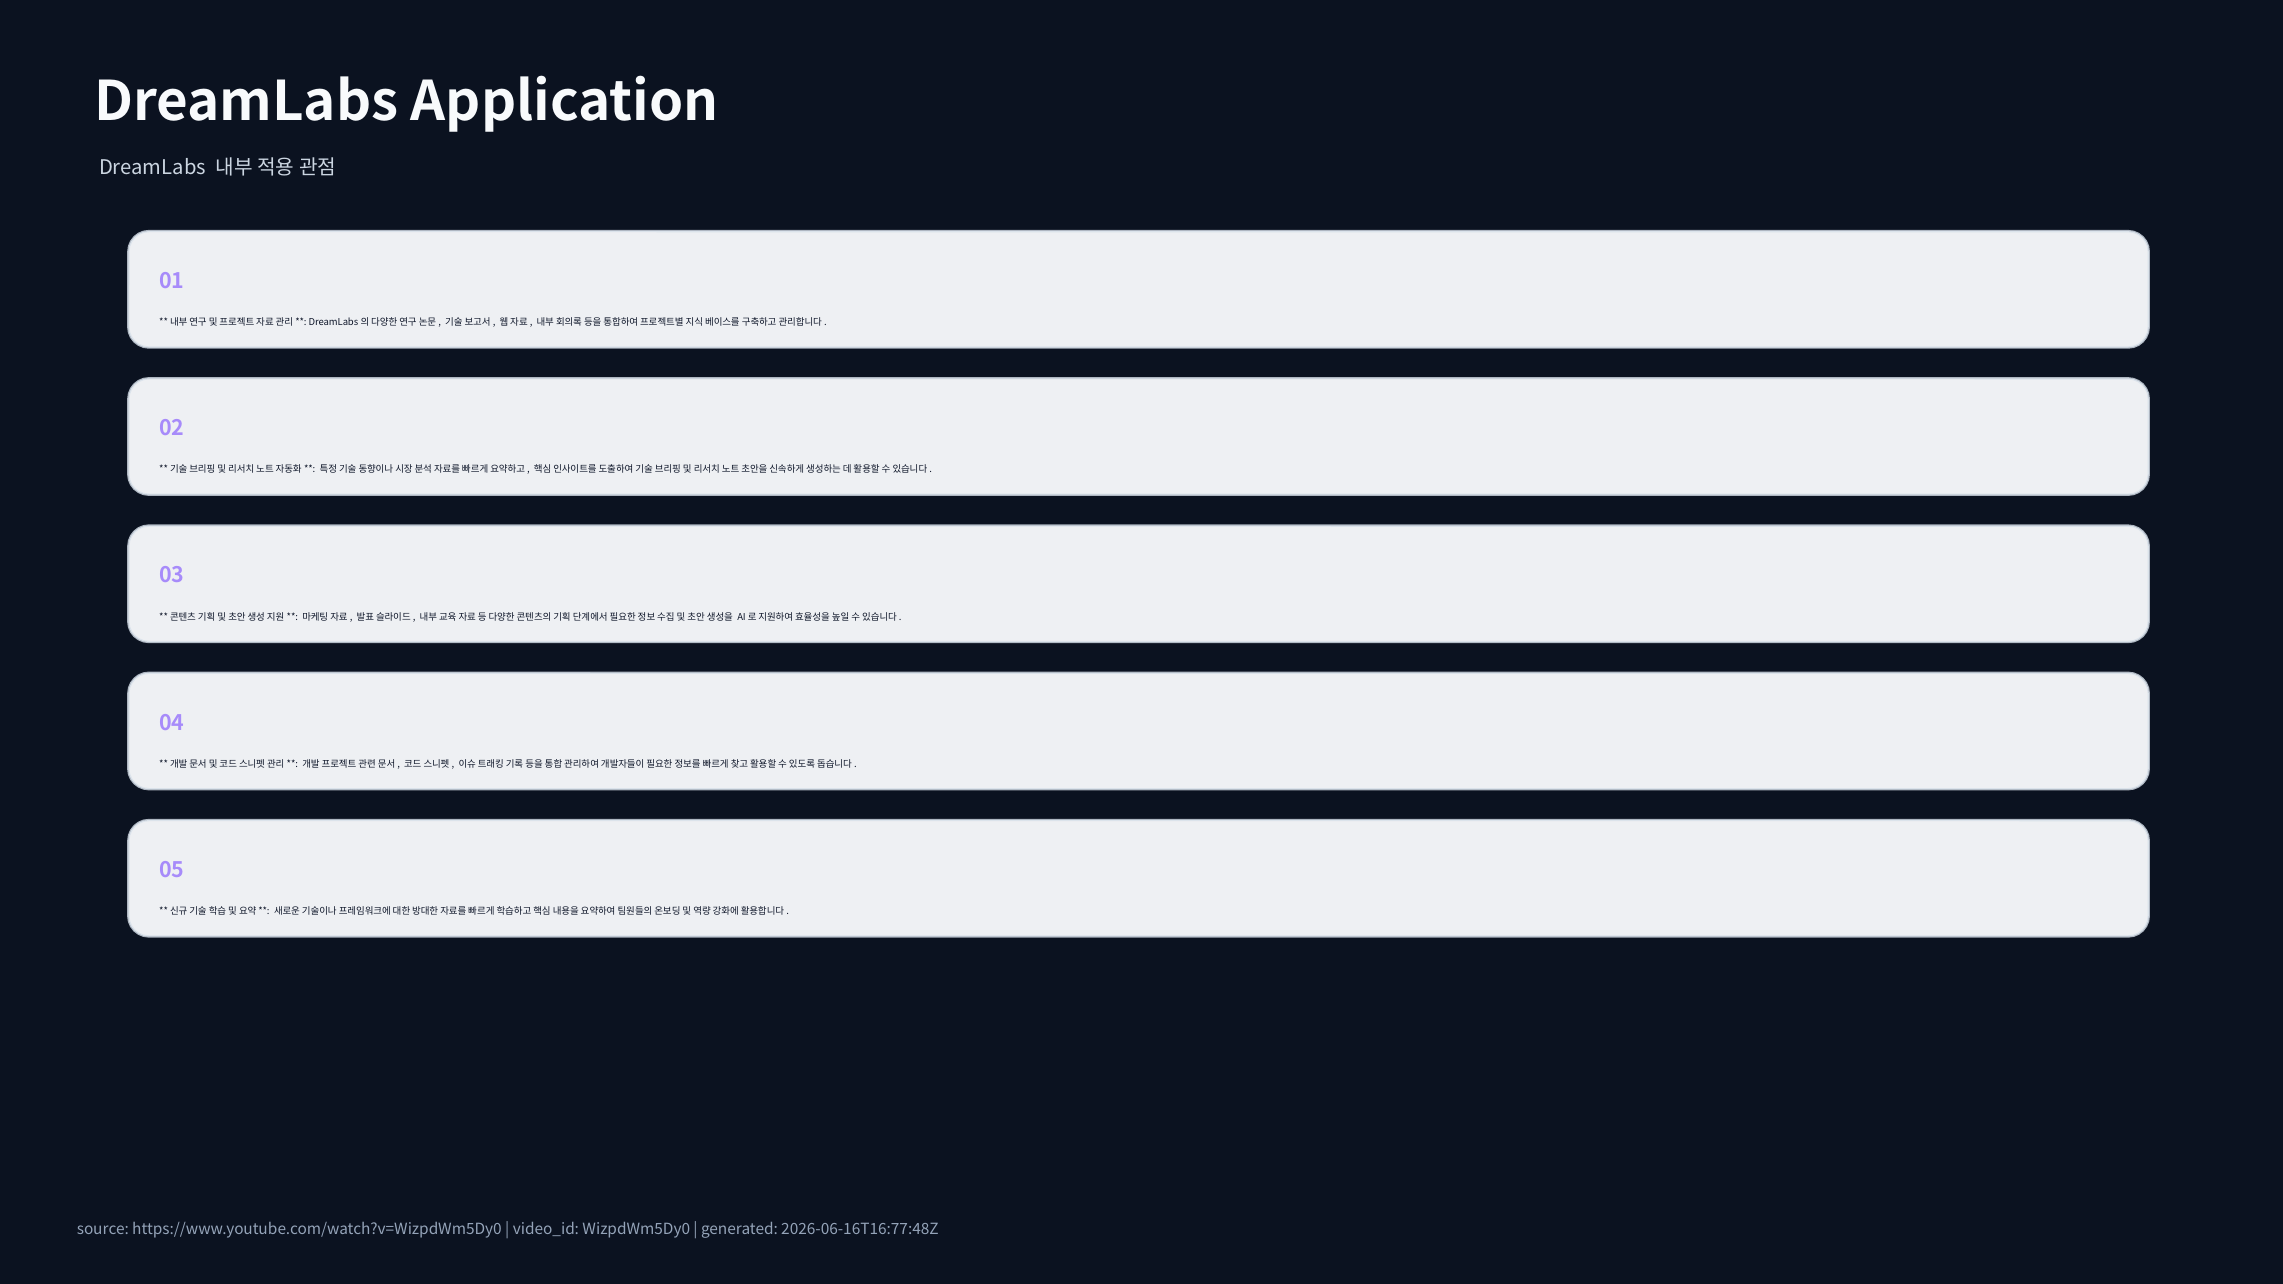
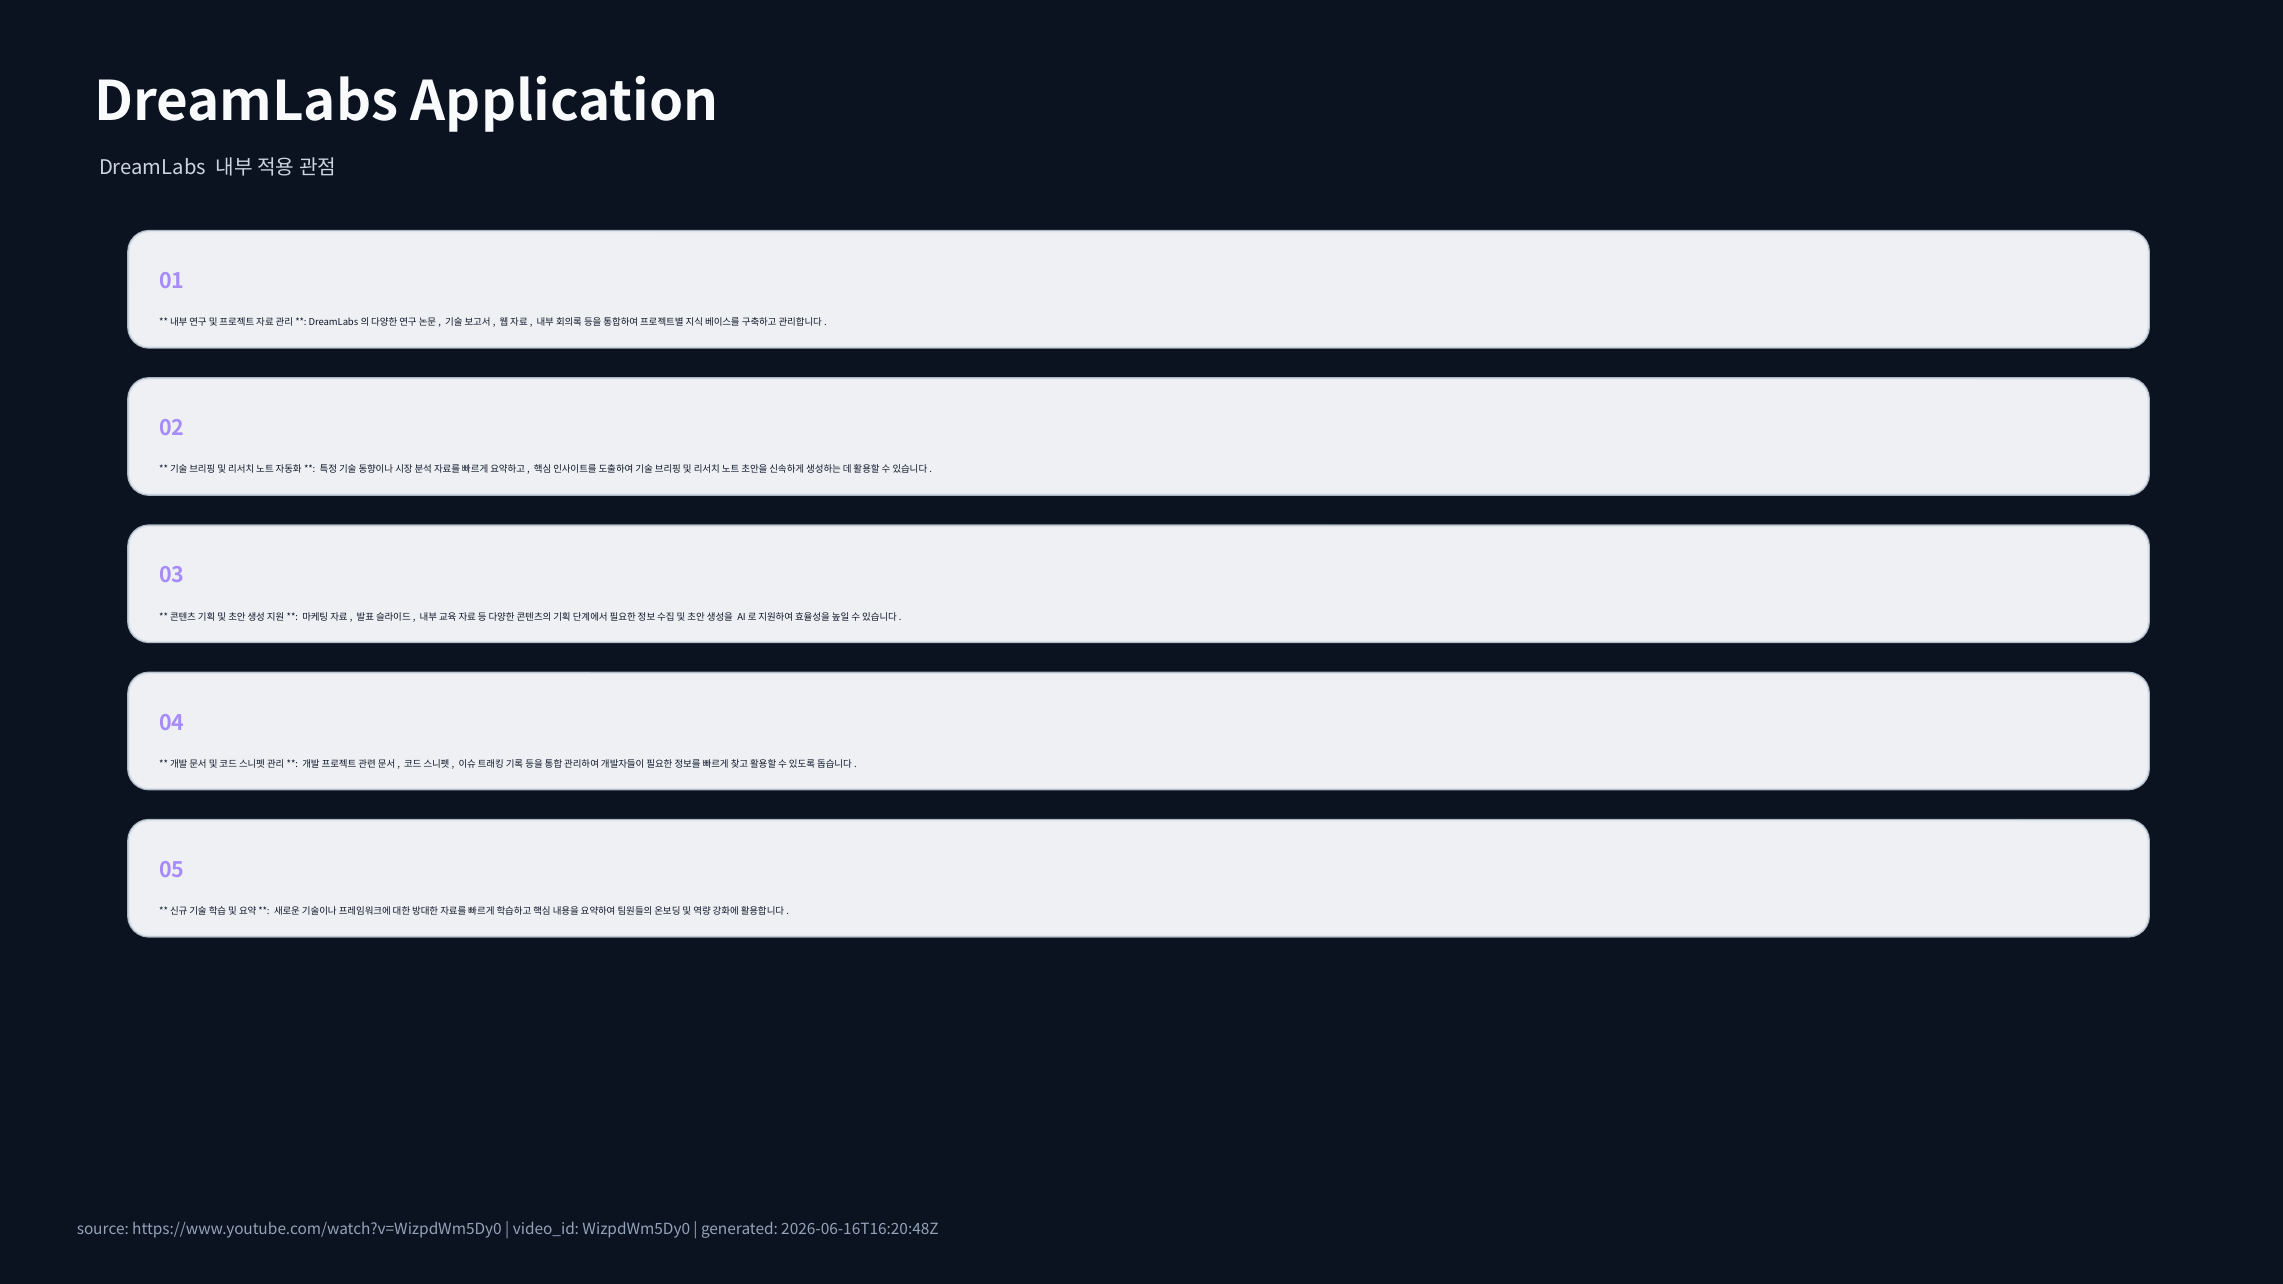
2026-06-16T16:77:48Z: 2026-06-16T16:77:48Z -> 2026-06-16T16:20:48Z
